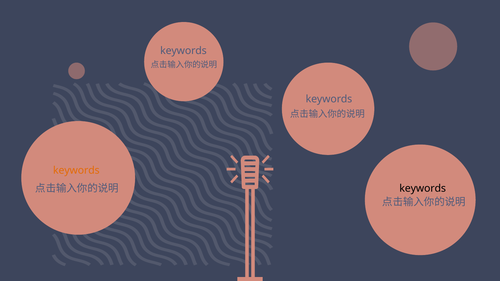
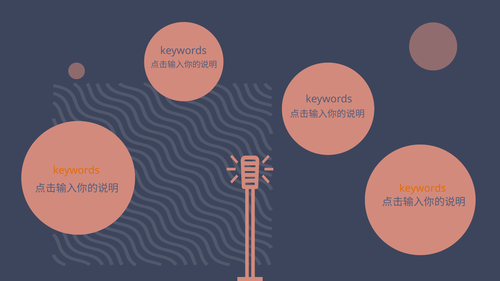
keywords at (423, 188) colour: black -> orange
